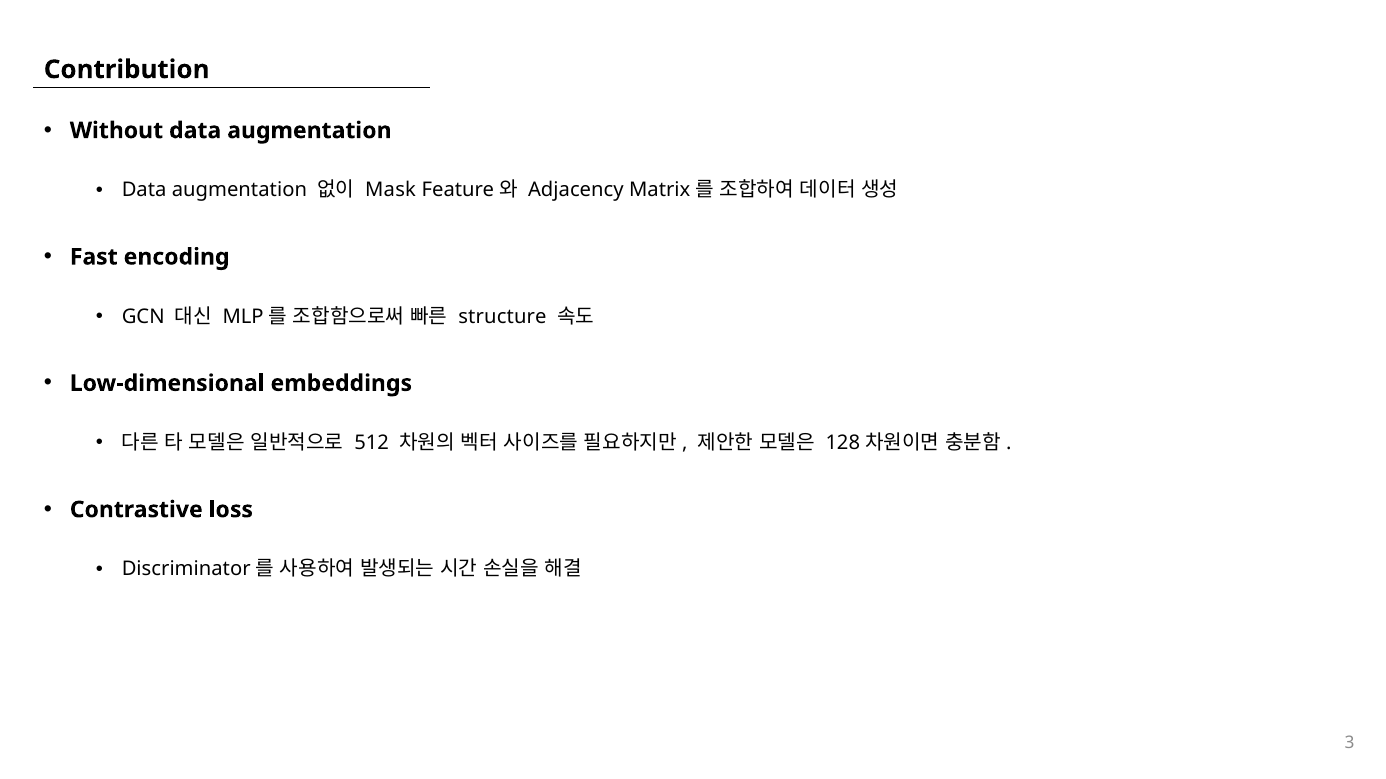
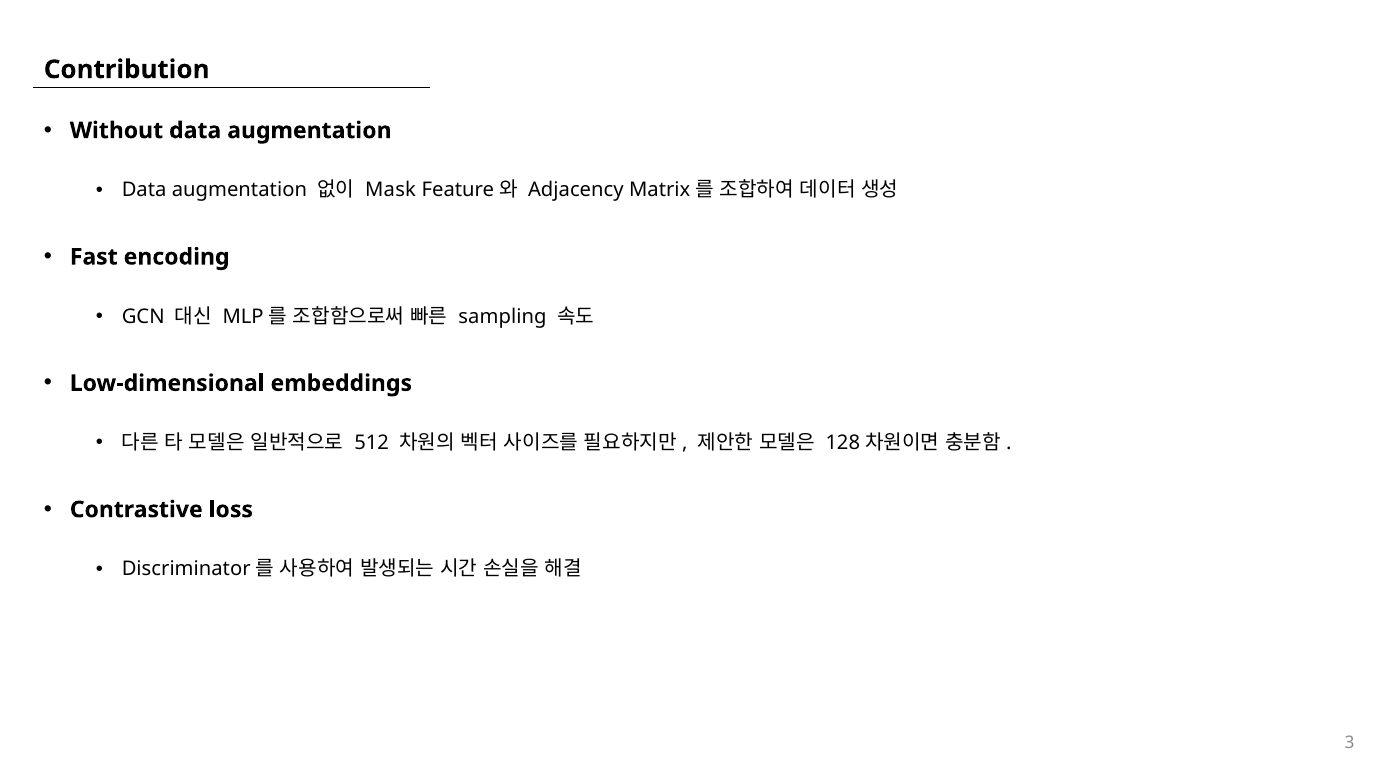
structure: structure -> sampling
